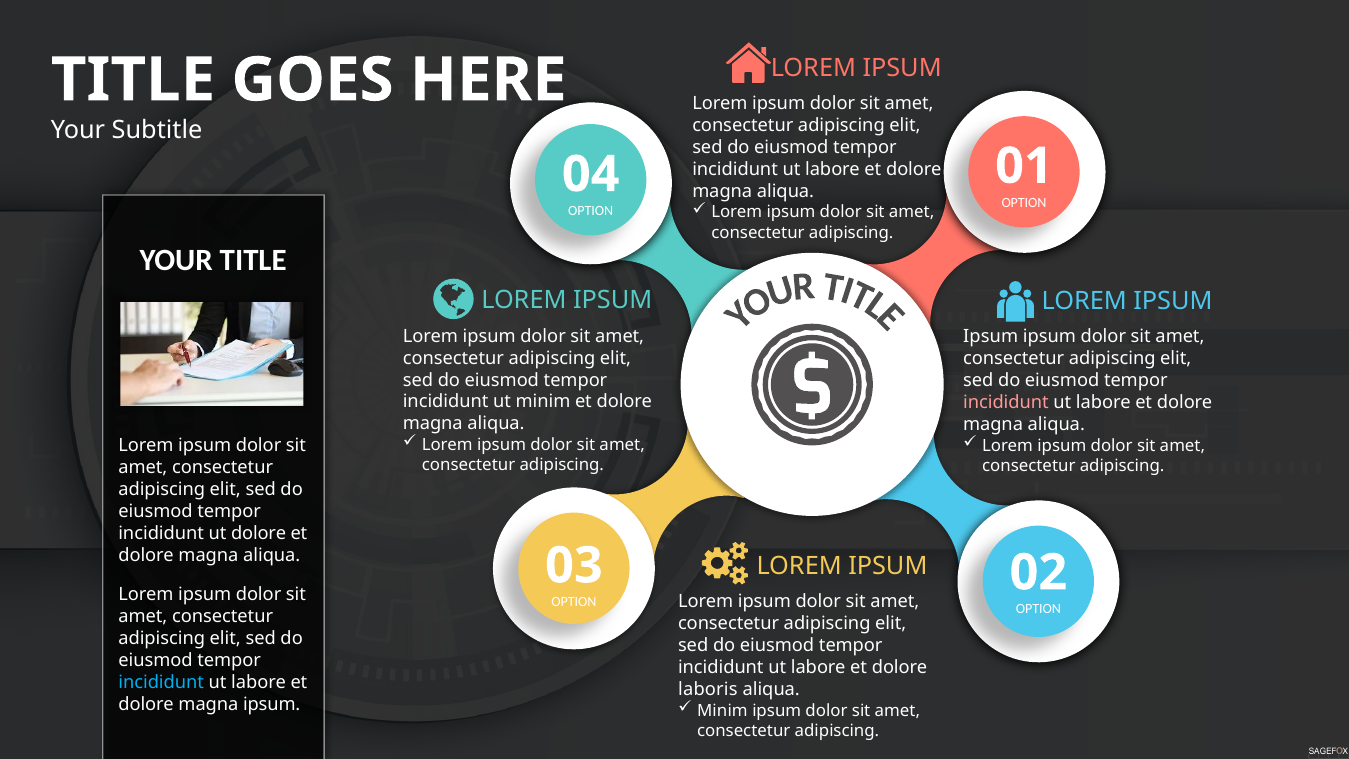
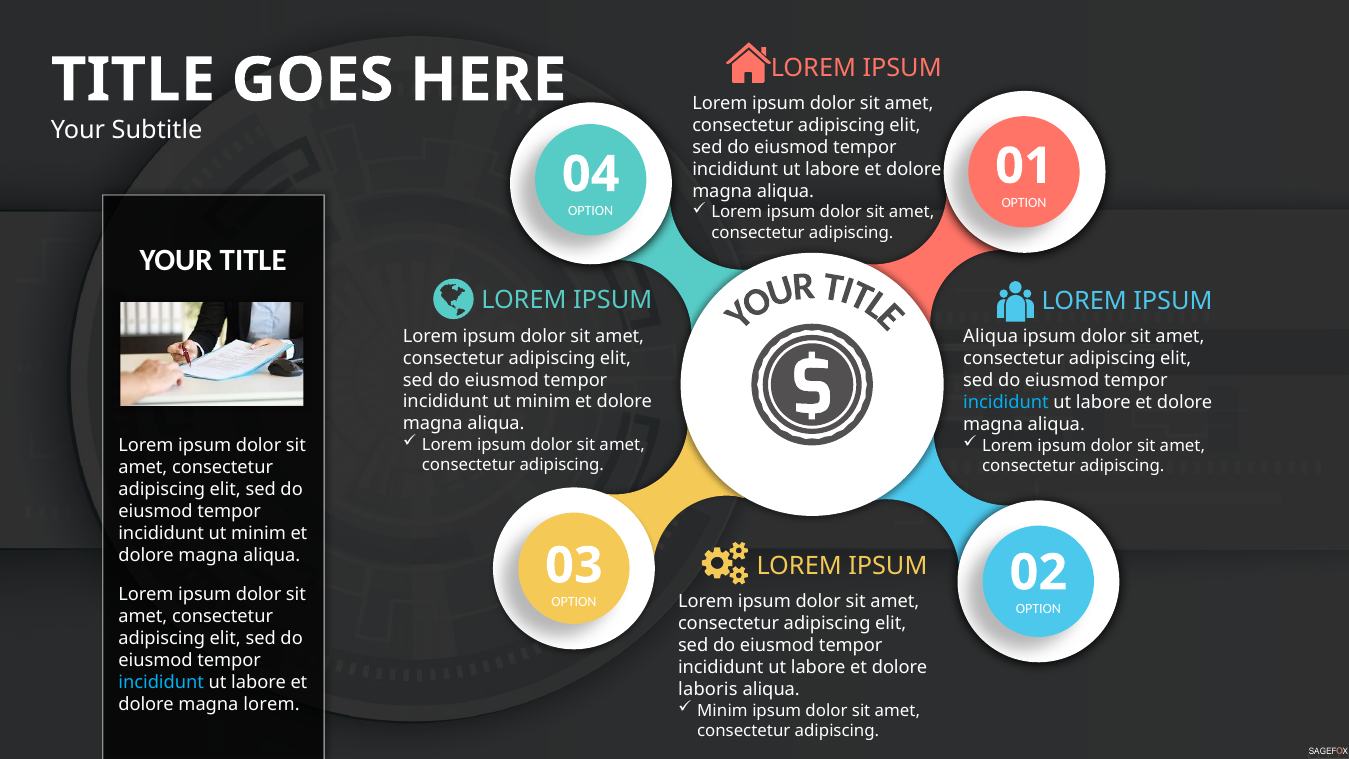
Ipsum at (991, 337): Ipsum -> Aliqua
incididunt at (1006, 403) colour: pink -> light blue
dolore at (259, 534): dolore -> minim
magna ipsum: ipsum -> lorem
